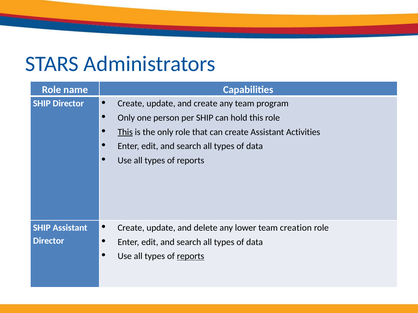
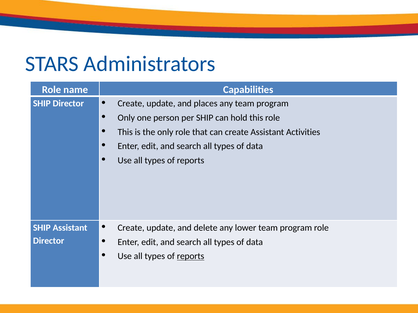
and create: create -> places
This at (125, 132) underline: present -> none
lower team creation: creation -> program
